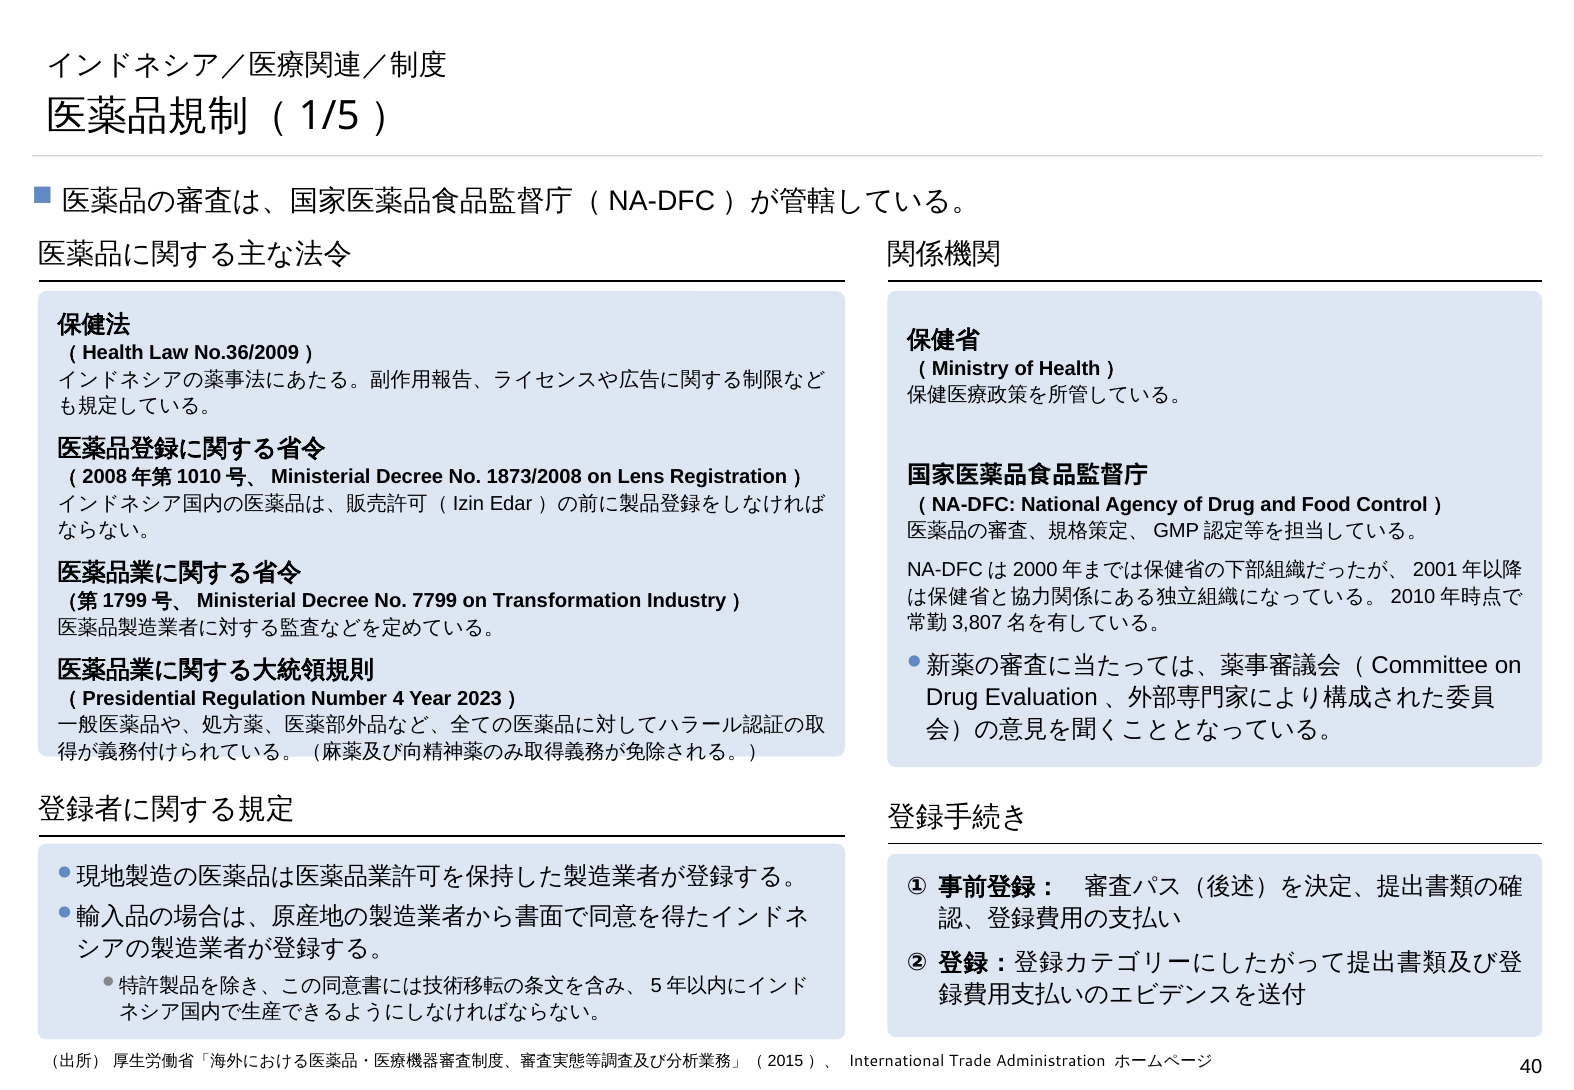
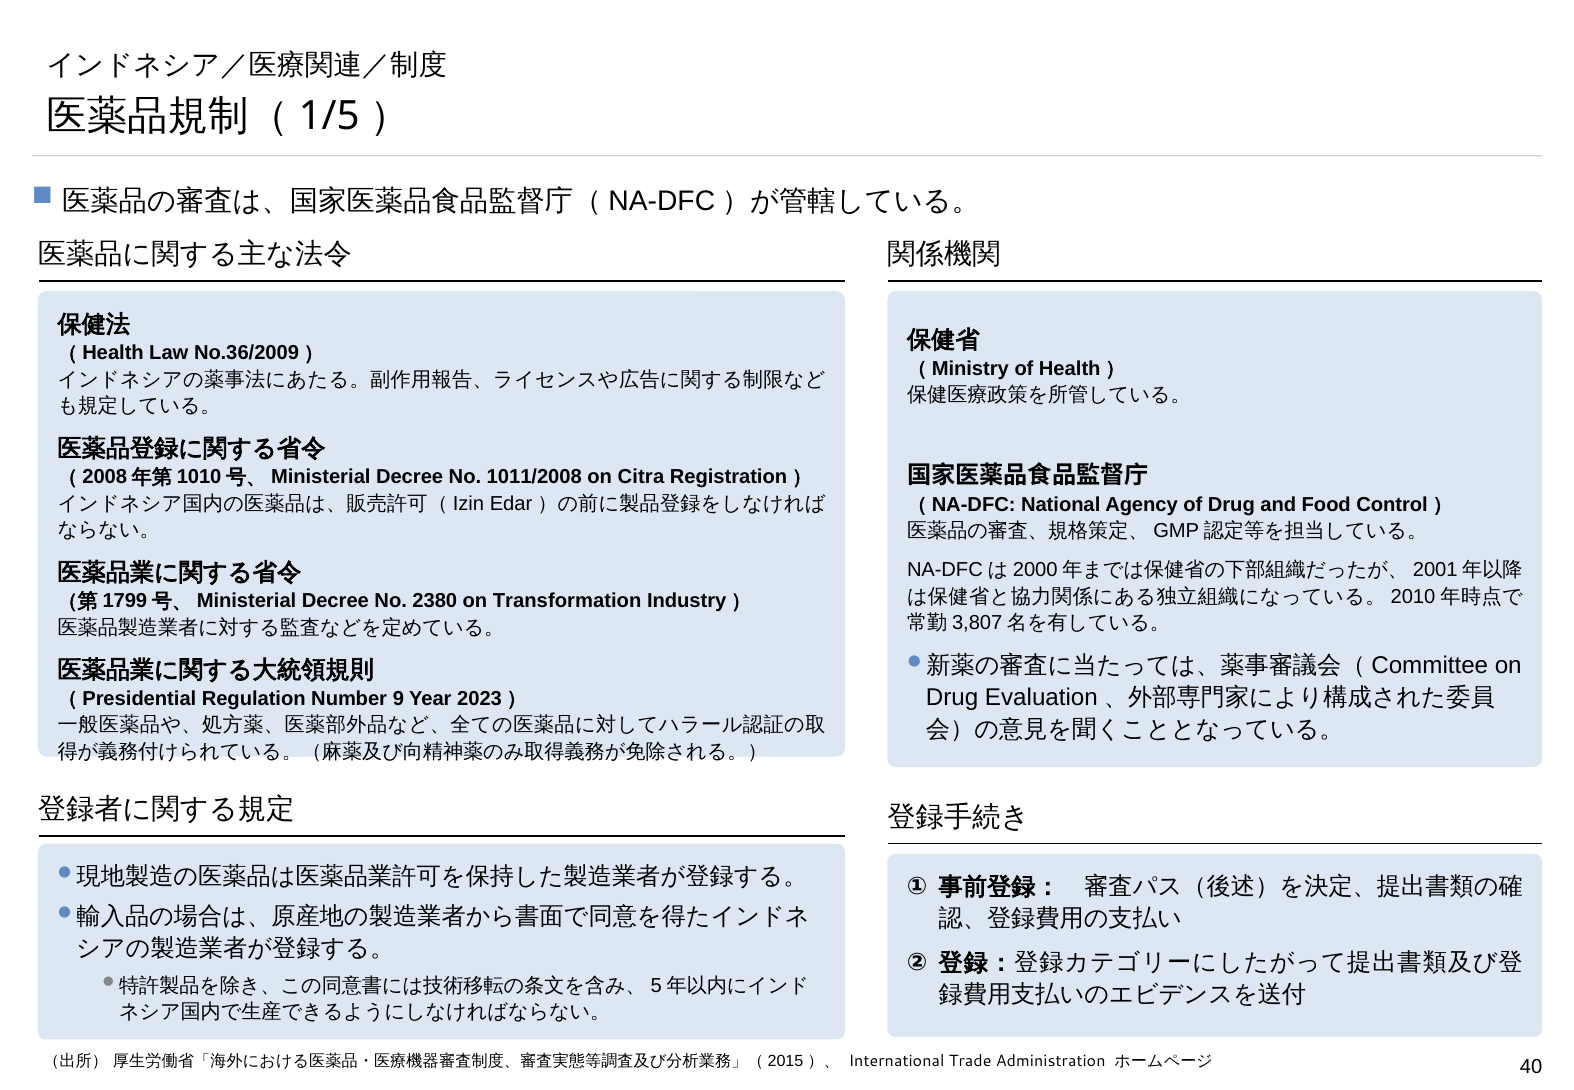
1873/2008: 1873/2008 -> 1011/2008
Lens: Lens -> Citra
7799: 7799 -> 2380
4: 4 -> 9
